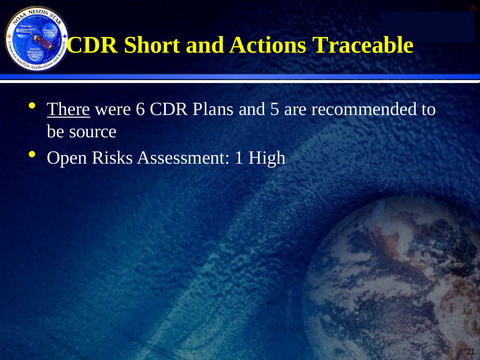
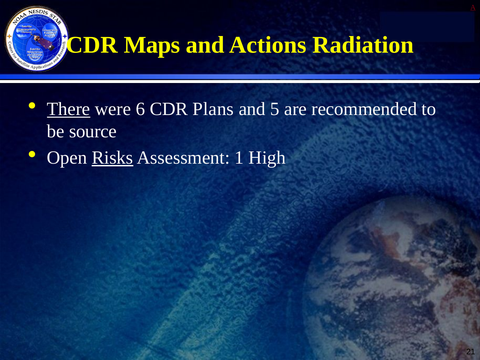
Short: Short -> Maps
Traceable: Traceable -> Radiation
Risks underline: none -> present
